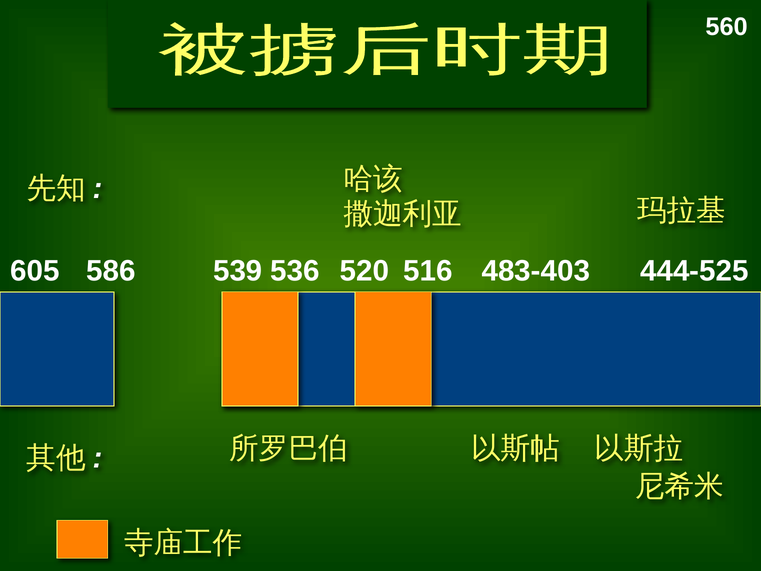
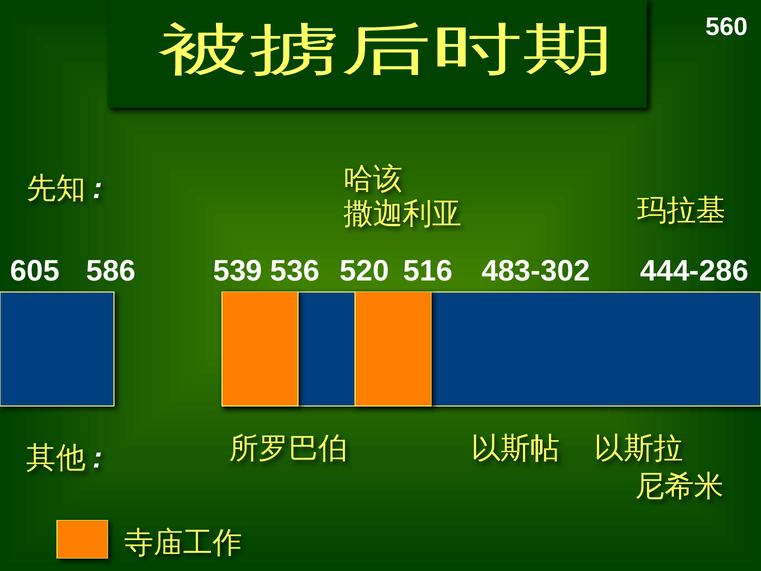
483-403: 483-403 -> 483-302
444-525: 444-525 -> 444-286
